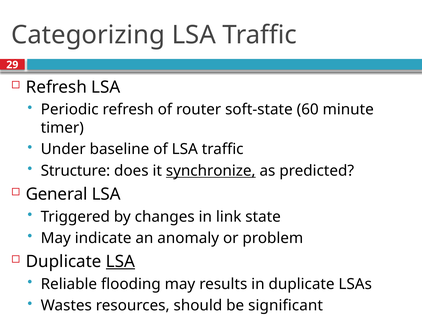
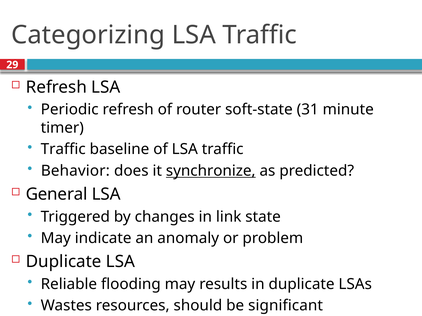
60: 60 -> 31
Under at (63, 150): Under -> Traffic
Structure: Structure -> Behavior
LSA at (120, 262) underline: present -> none
